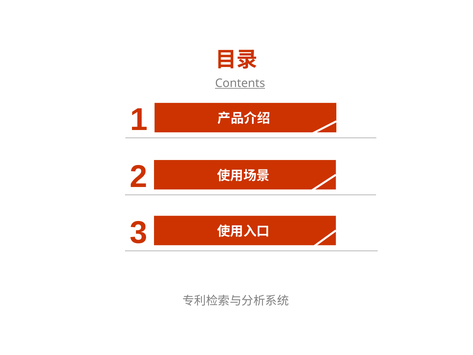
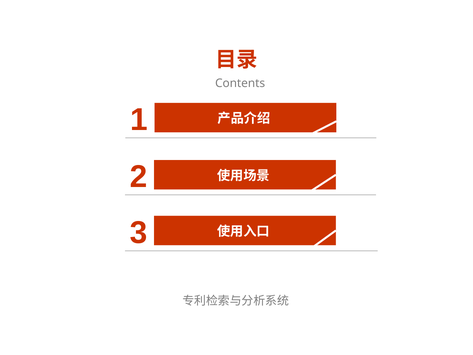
Contents underline: present -> none
